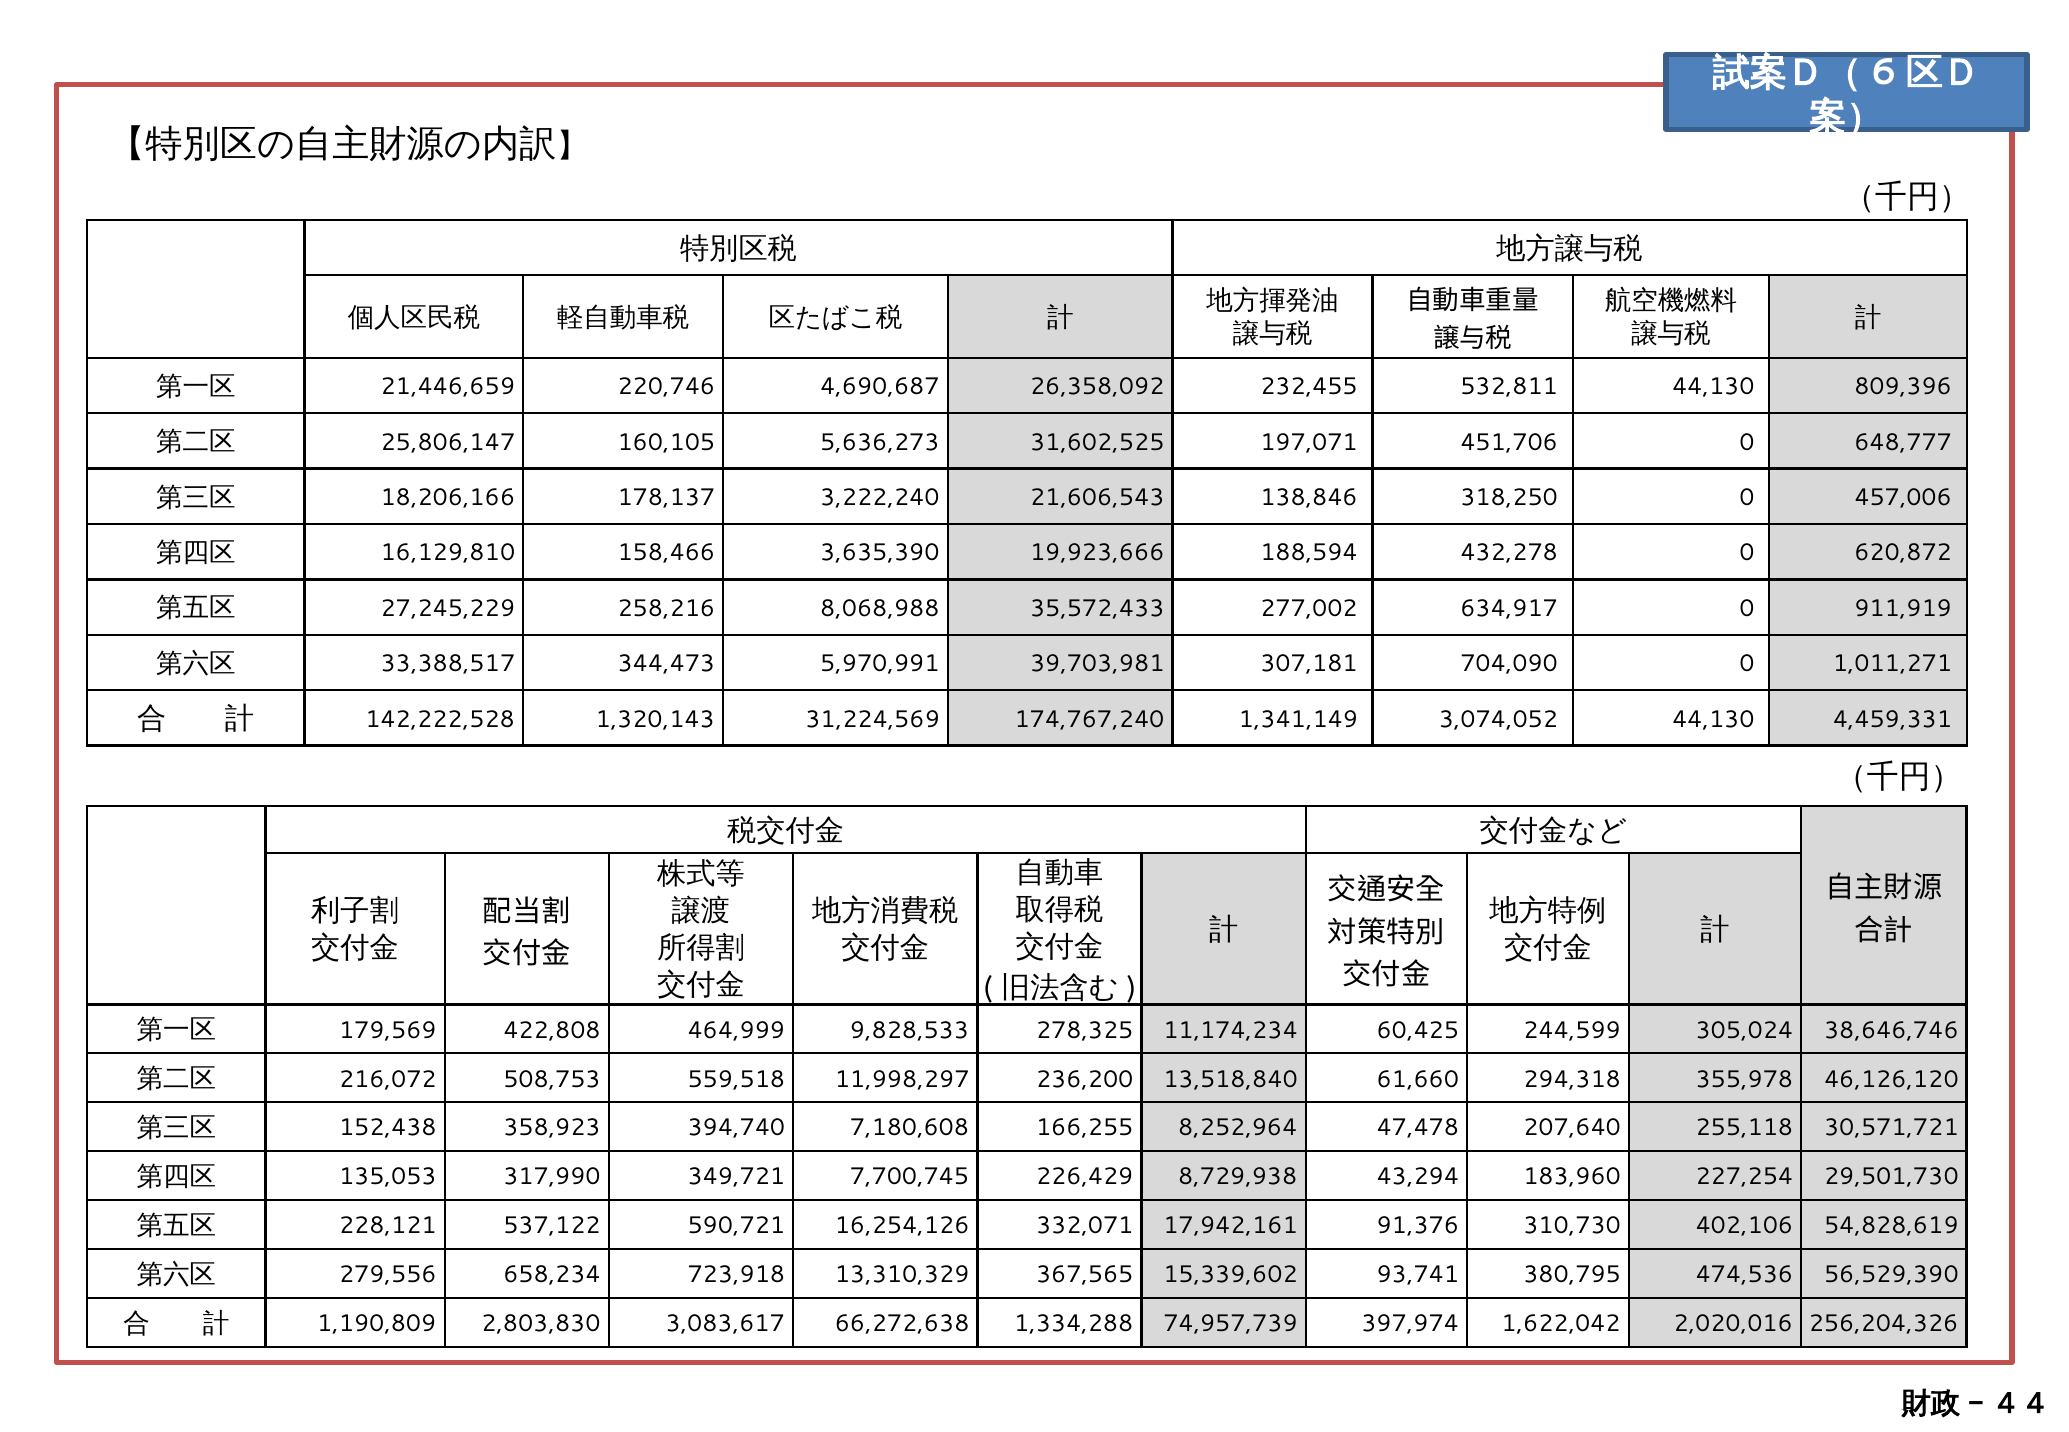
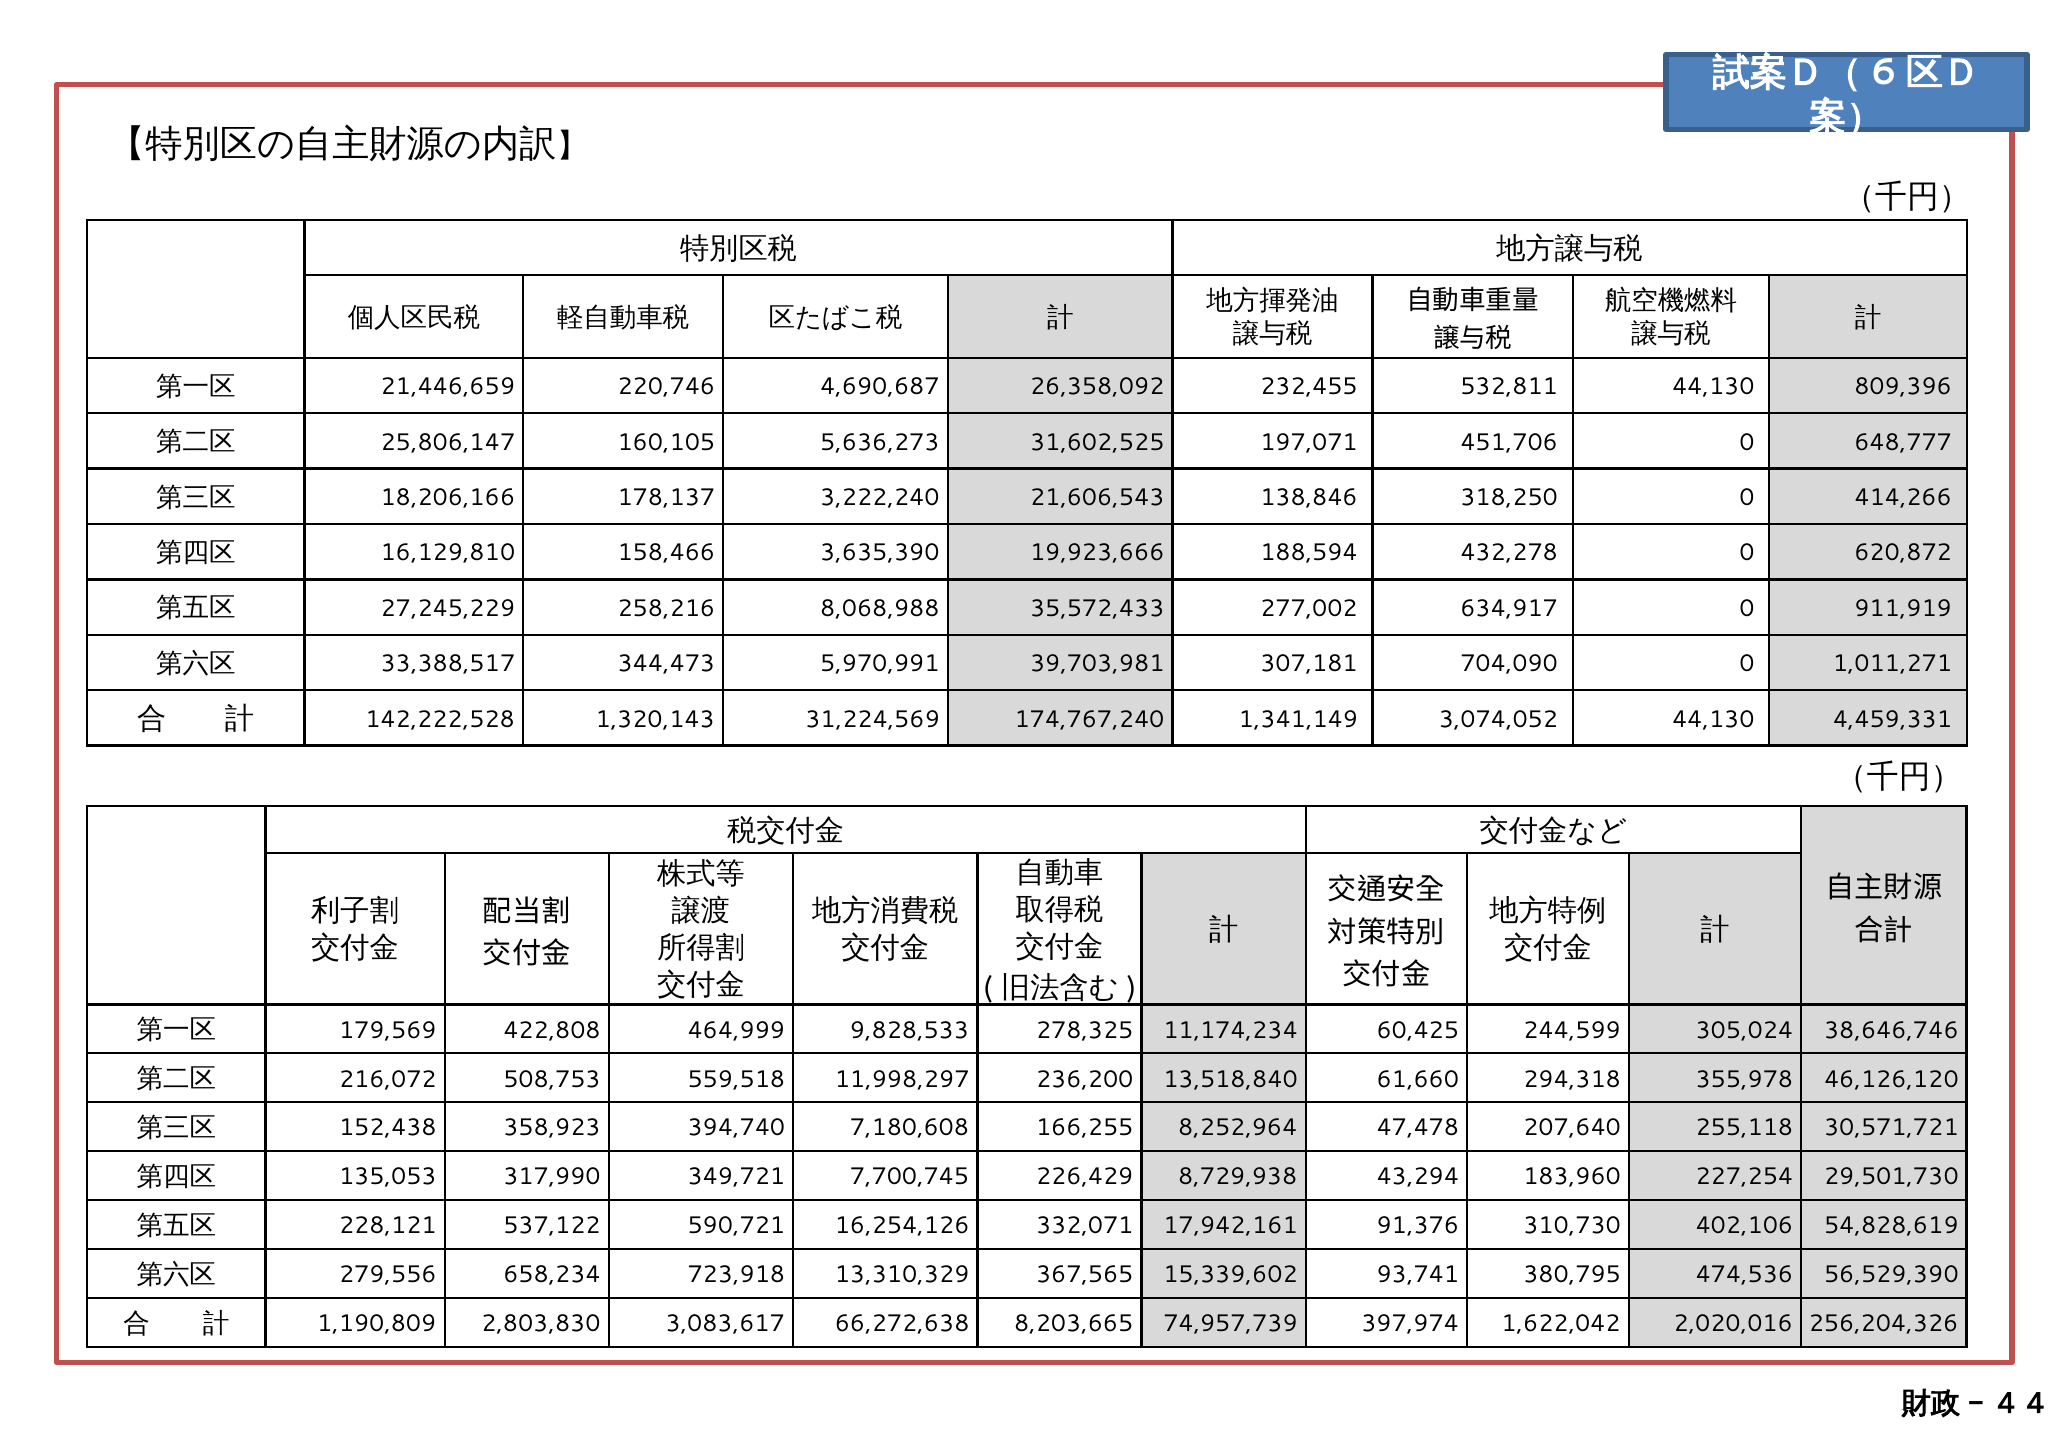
457,006: 457,006 -> 414,266
1,334,288: 1,334,288 -> 8,203,665
